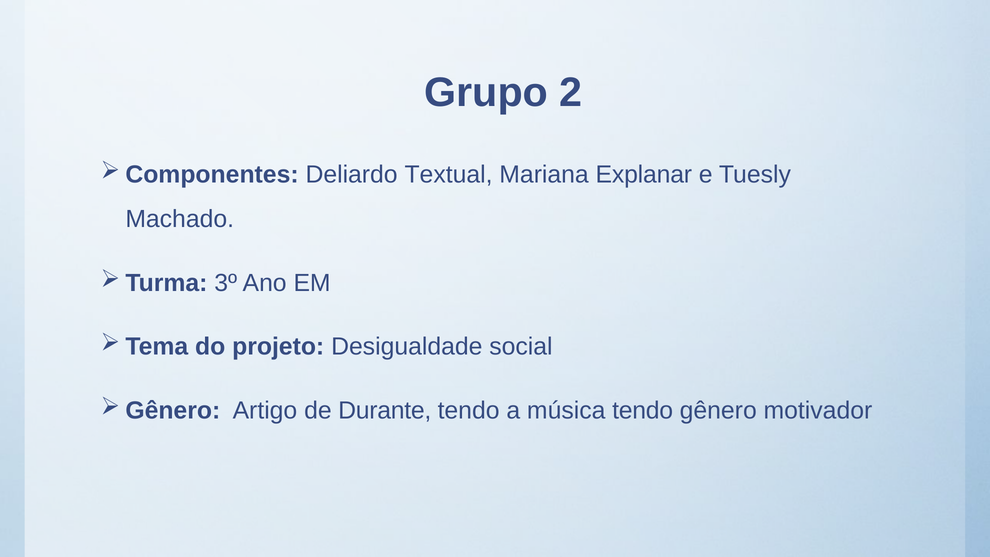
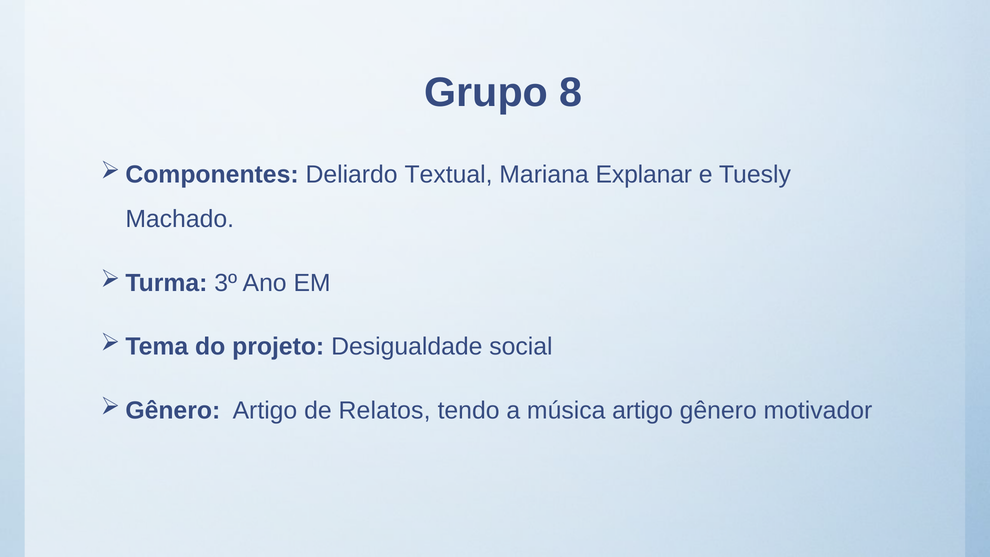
2: 2 -> 8
Durante: Durante -> Relatos
música tendo: tendo -> artigo
